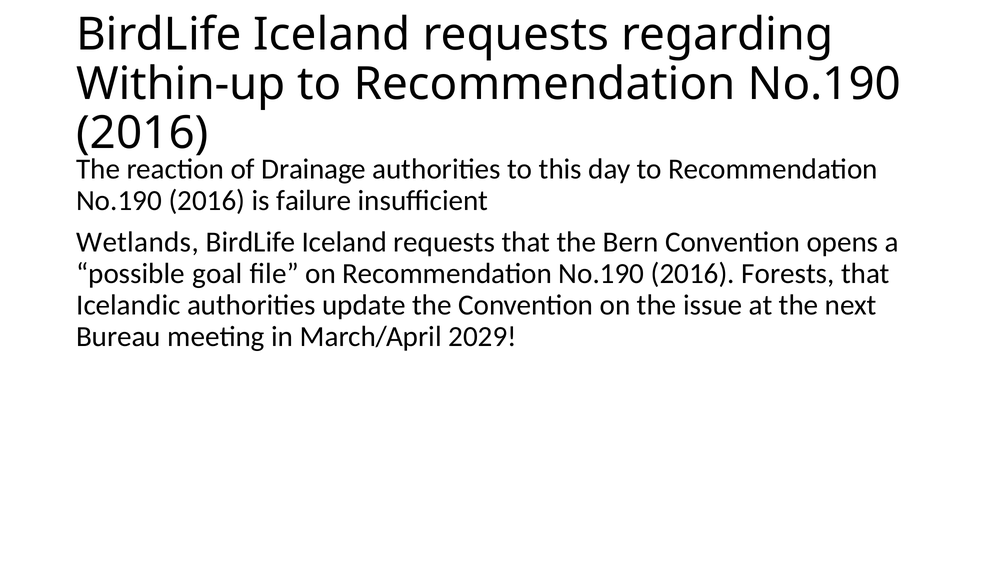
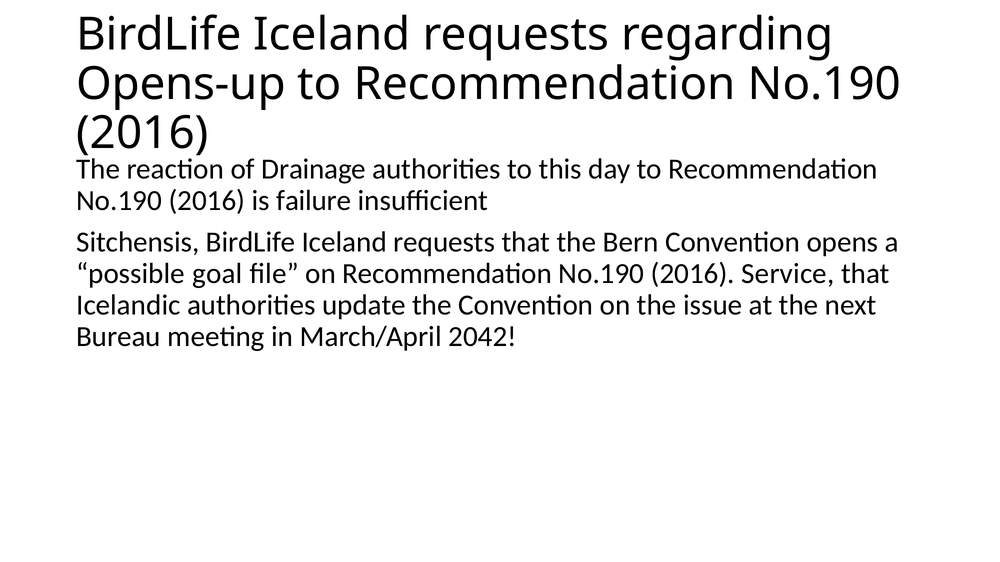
Within-up: Within-up -> Opens-up
Wetlands: Wetlands -> Sitchensis
Forests: Forests -> Service
2029: 2029 -> 2042
